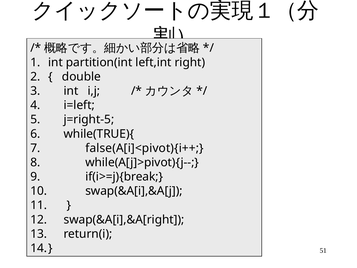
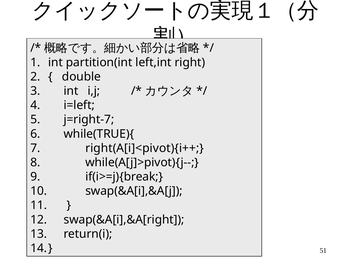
j=right-5: j=right-5 -> j=right-7
false(A[i]<pivot){i++: false(A[i]<pivot){i++ -> right(A[i]<pivot){i++
